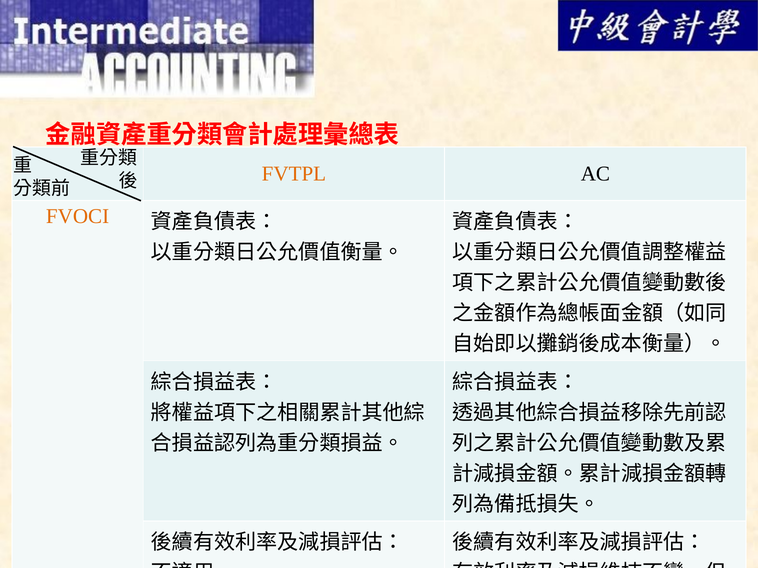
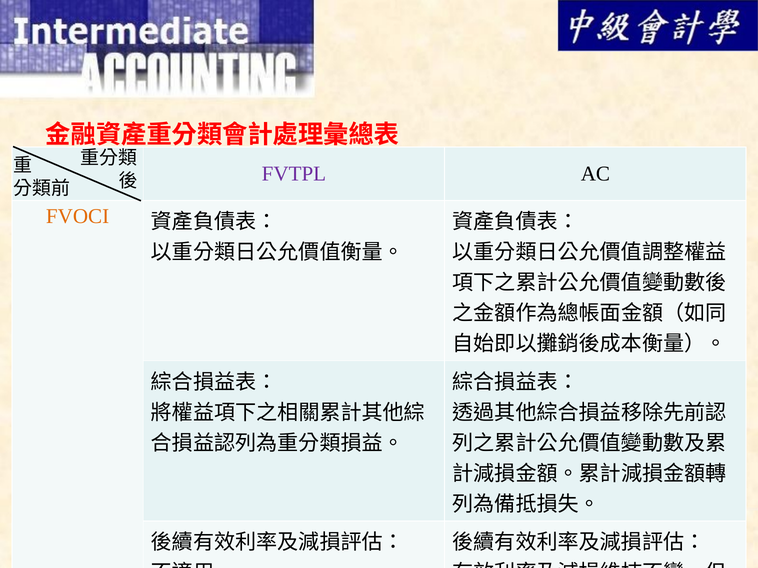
FVTPL colour: orange -> purple
